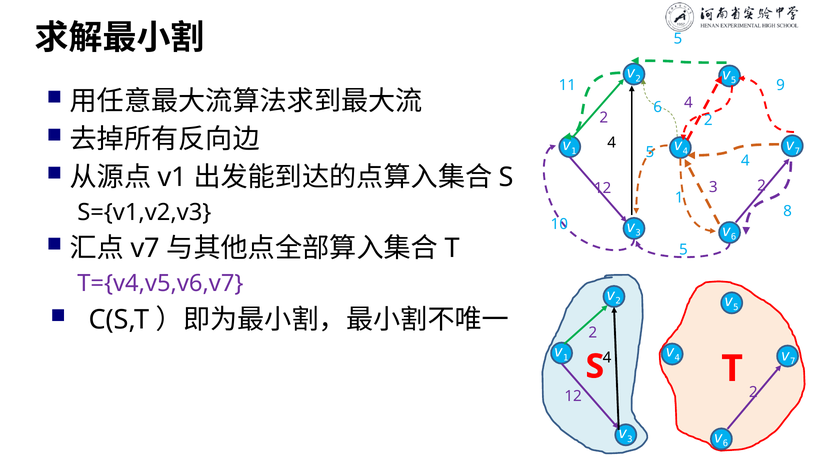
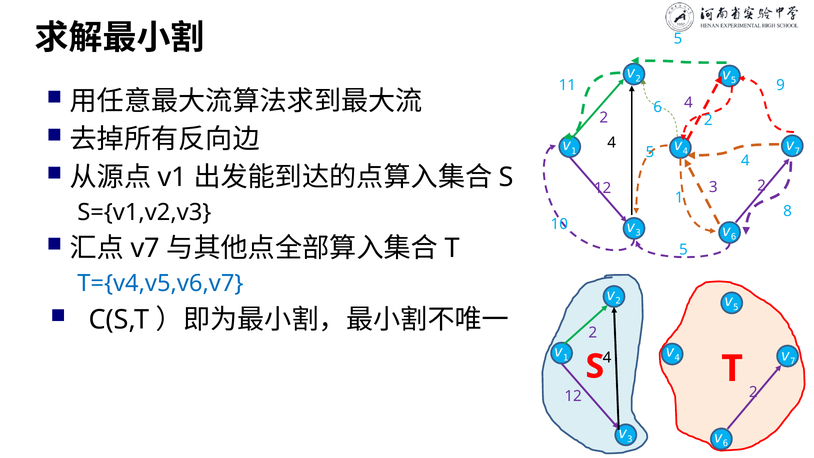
T={v4,v5,v6,v7 colour: purple -> blue
